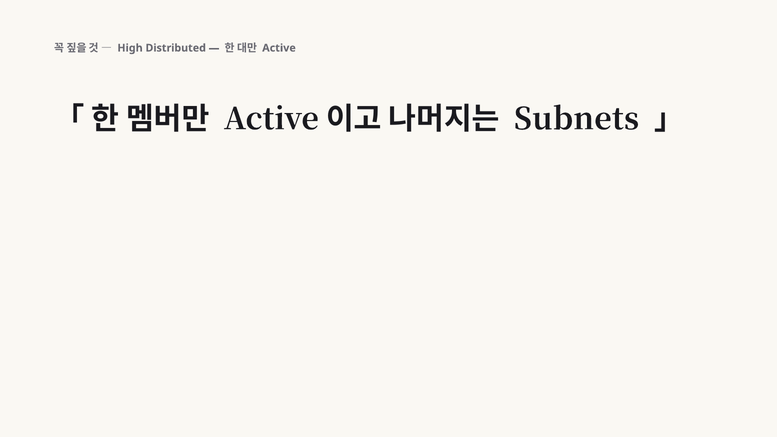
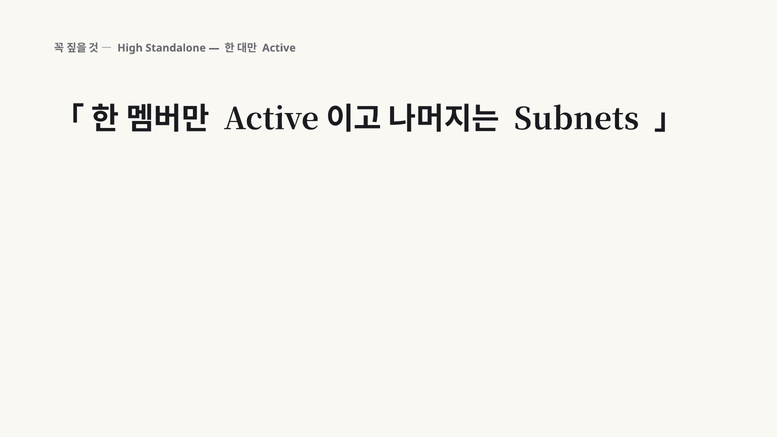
Distributed: Distributed -> Standalone
